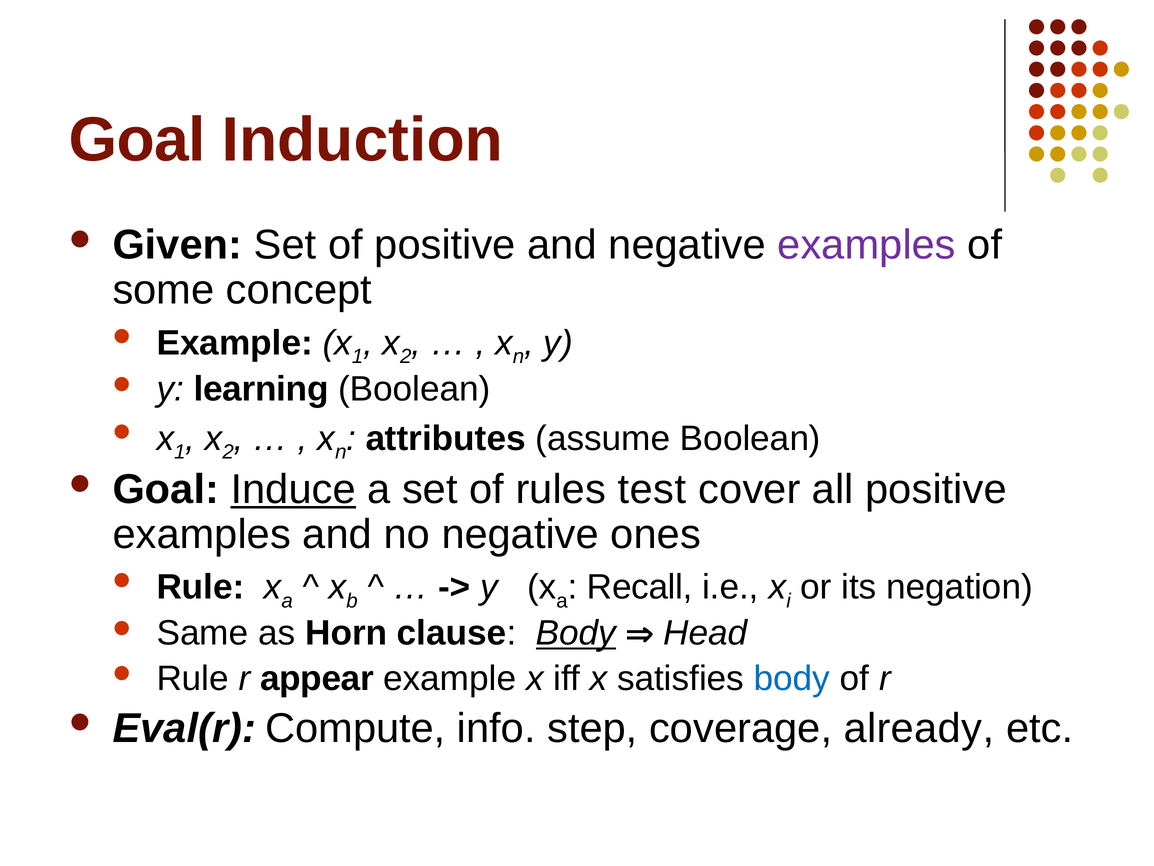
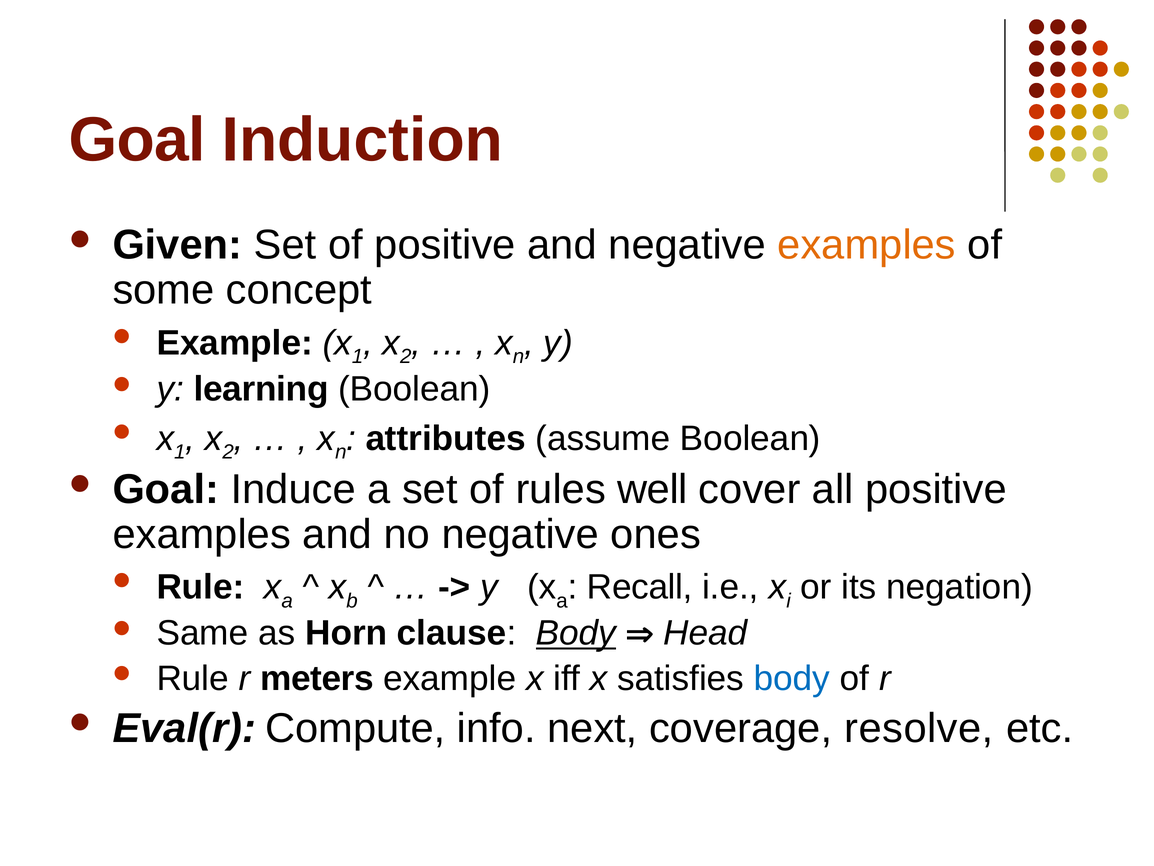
examples at (867, 245) colour: purple -> orange
Induce underline: present -> none
test: test -> well
appear: appear -> meters
step: step -> next
already: already -> resolve
